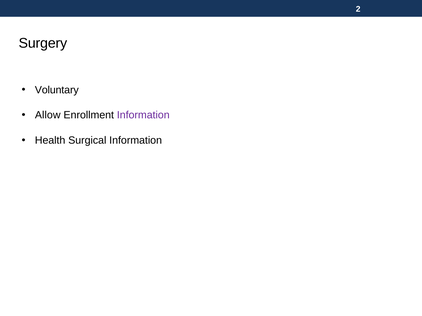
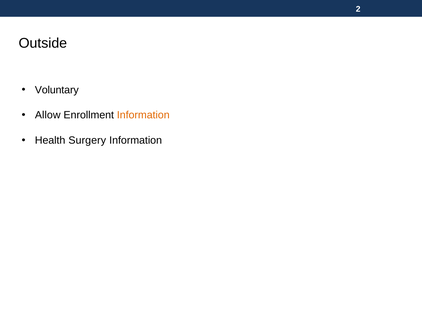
Surgery: Surgery -> Outside
Information at (143, 115) colour: purple -> orange
Surgical: Surgical -> Surgery
